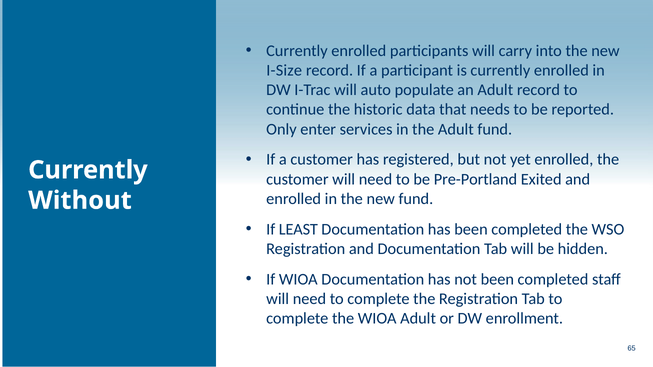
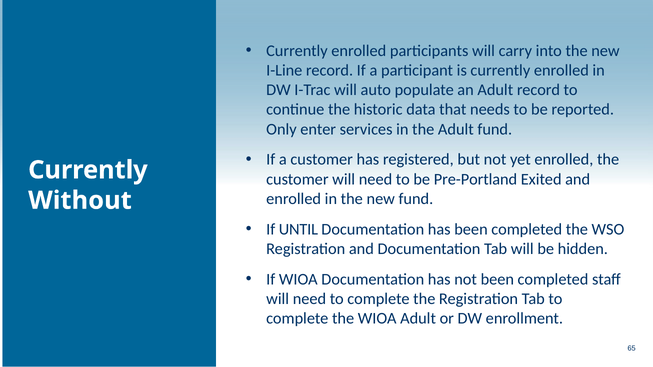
I-Size: I-Size -> I-Line
LEAST: LEAST -> UNTIL
